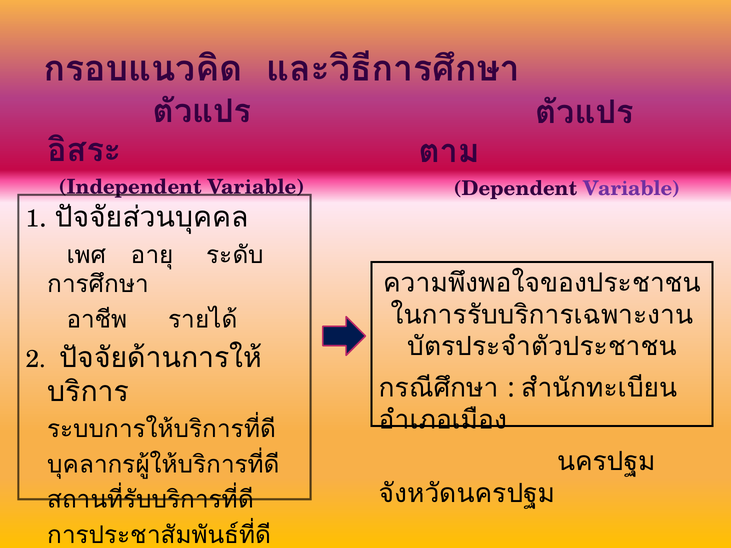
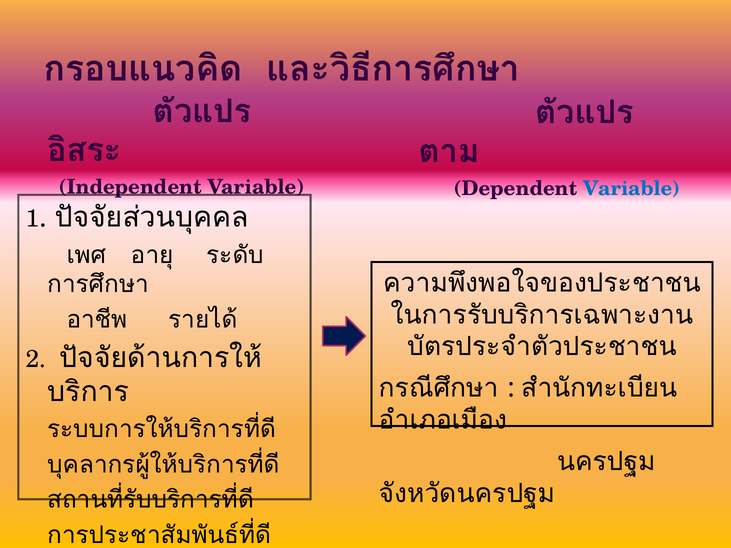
Variable at (632, 189) colour: purple -> blue
